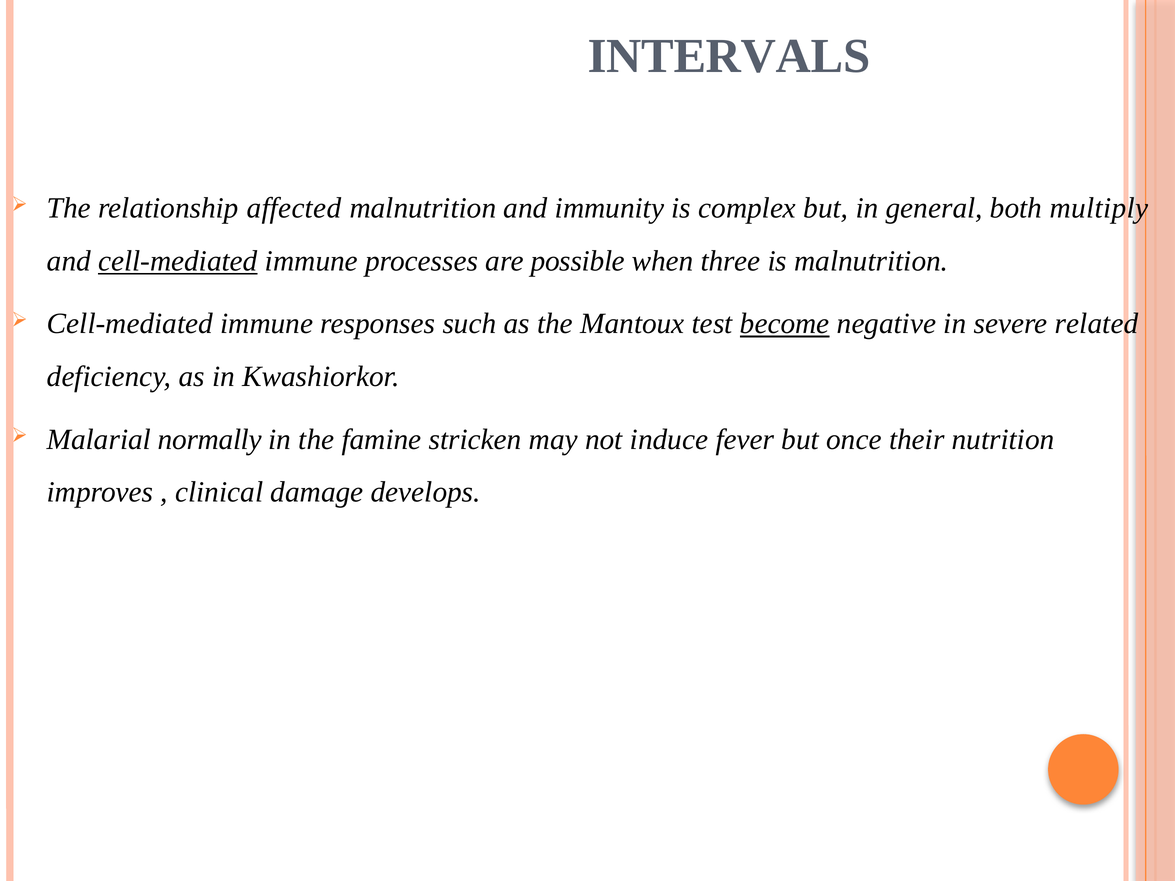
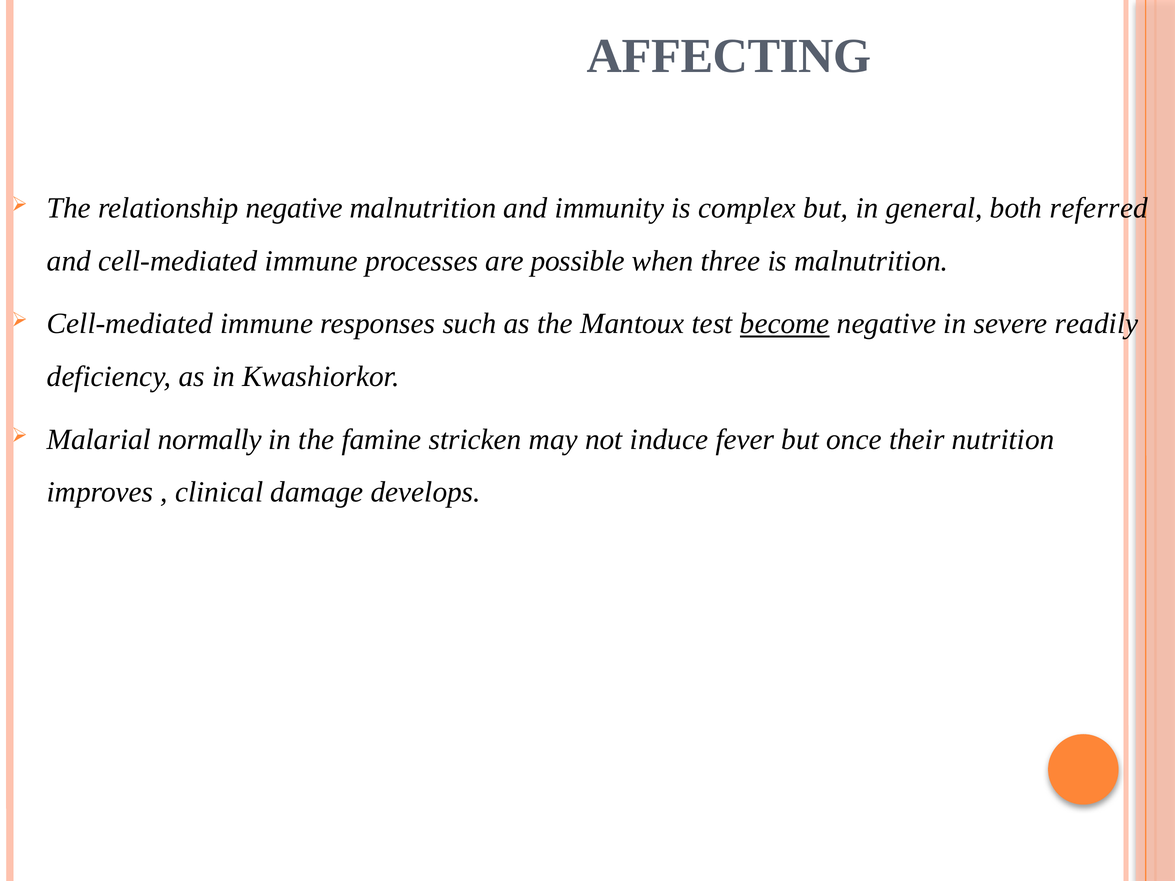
INTERVALS: INTERVALS -> AFFECTING
relationship affected: affected -> negative
multiply: multiply -> referred
cell-mediated at (178, 261) underline: present -> none
related: related -> readily
